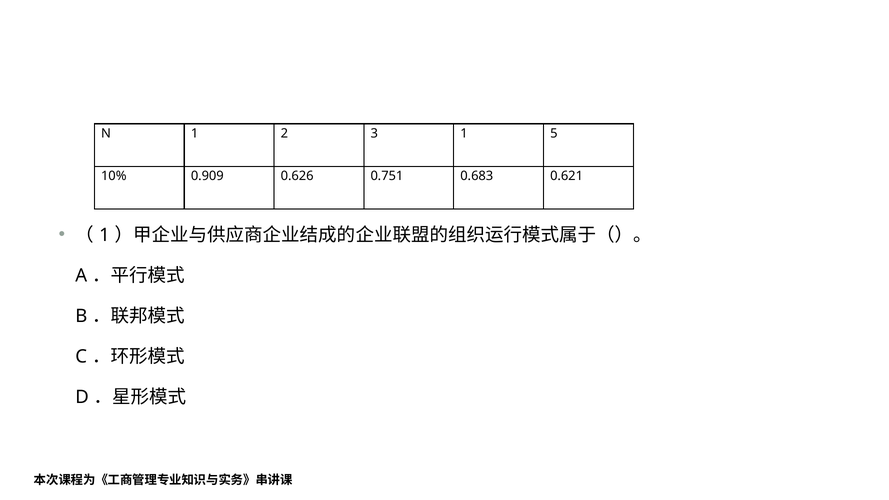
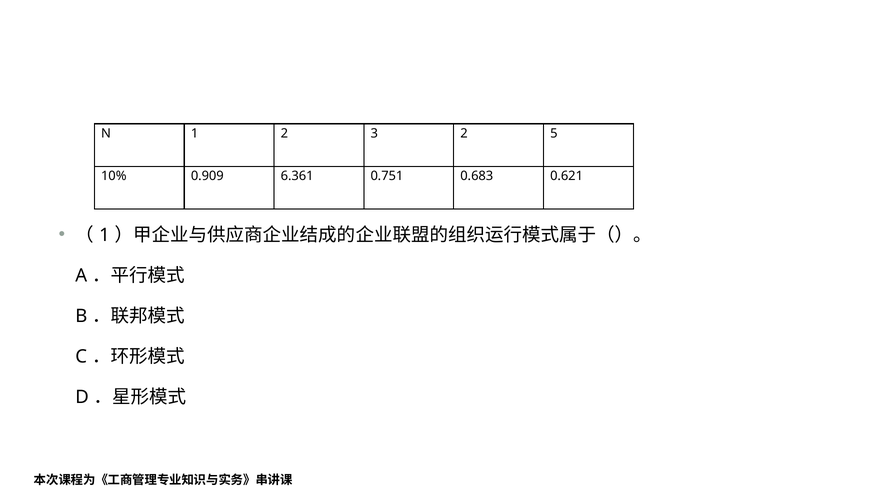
3 1: 1 -> 2
0.626: 0.626 -> 6.361
